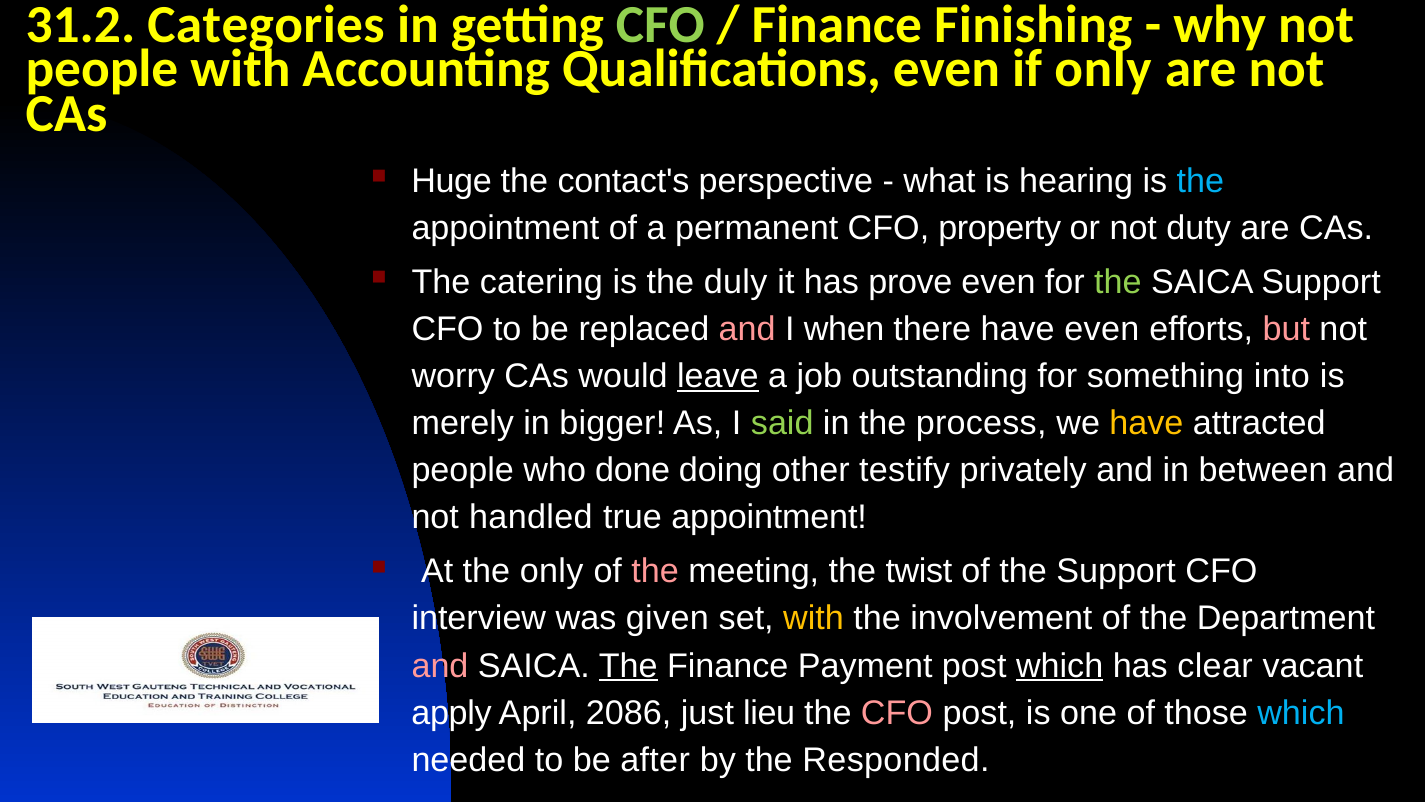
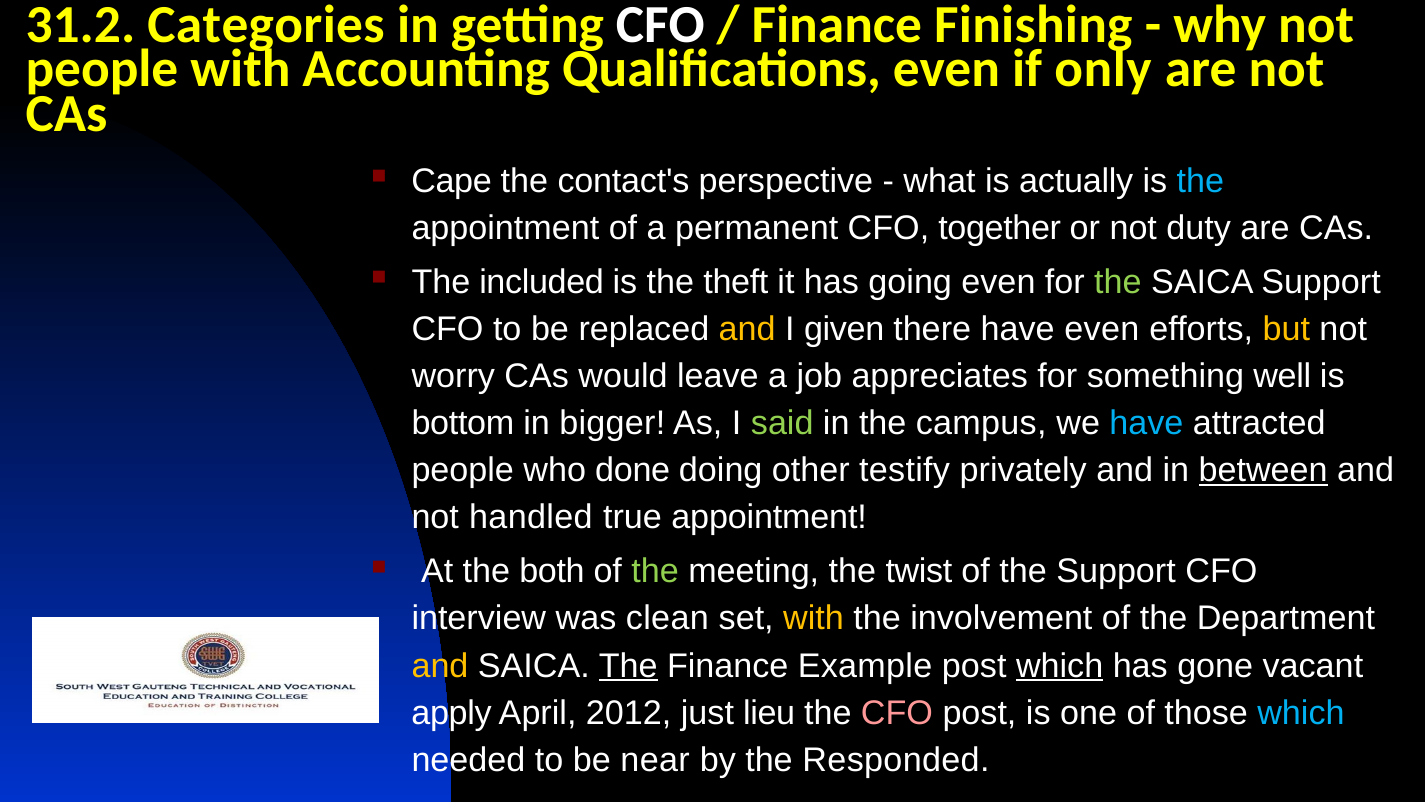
CFO at (660, 24) colour: light green -> white
Huge: Huge -> Cape
hearing: hearing -> actually
property: property -> together
catering: catering -> included
duly: duly -> theft
prove: prove -> going
and at (747, 329) colour: pink -> yellow
when: when -> given
but colour: pink -> yellow
leave underline: present -> none
outstanding: outstanding -> appreciates
into: into -> well
merely: merely -> bottom
process: process -> campus
have at (1146, 423) colour: yellow -> light blue
between underline: none -> present
the only: only -> both
the at (655, 571) colour: pink -> light green
given: given -> clean
and at (440, 665) colour: pink -> yellow
Payment: Payment -> Example
clear: clear -> gone
2086: 2086 -> 2012
after: after -> near
